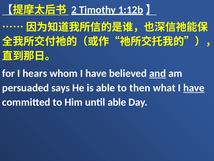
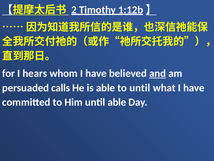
says: says -> calls
to then: then -> until
have at (194, 88) underline: present -> none
